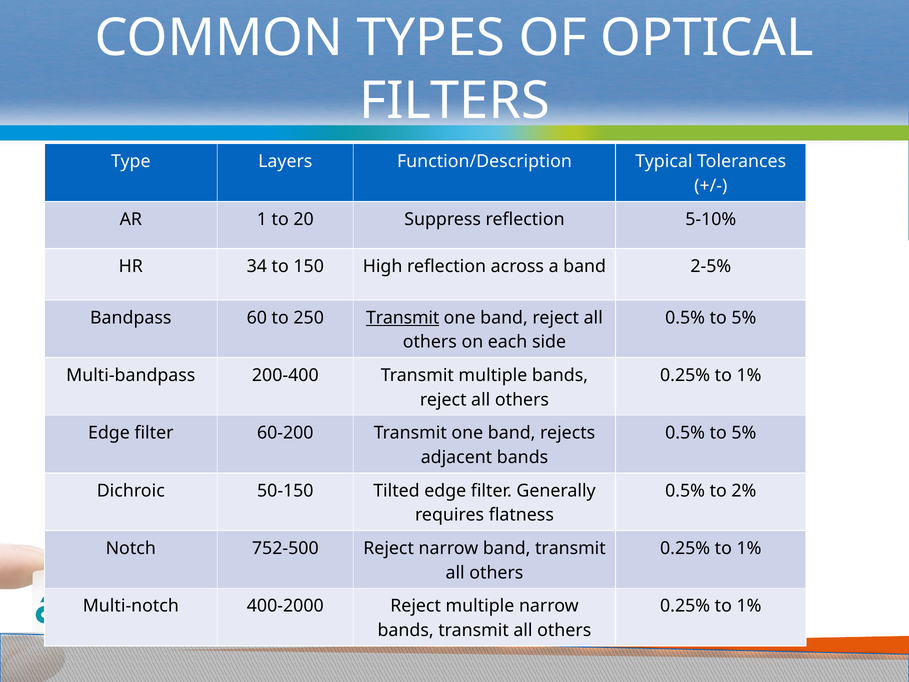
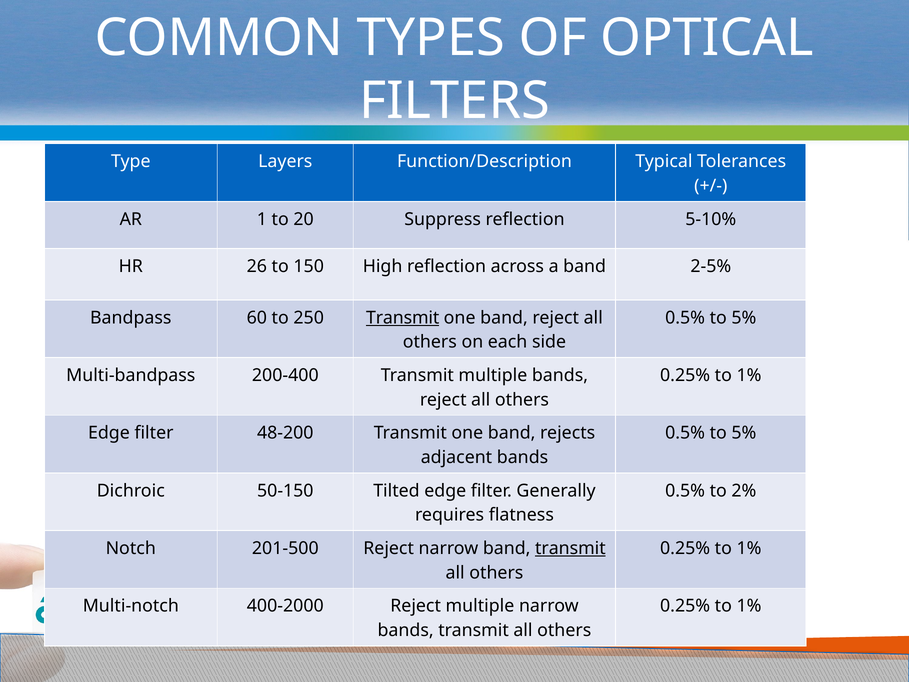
34: 34 -> 26
60-200: 60-200 -> 48-200
752-500: 752-500 -> 201-500
transmit at (570, 548) underline: none -> present
